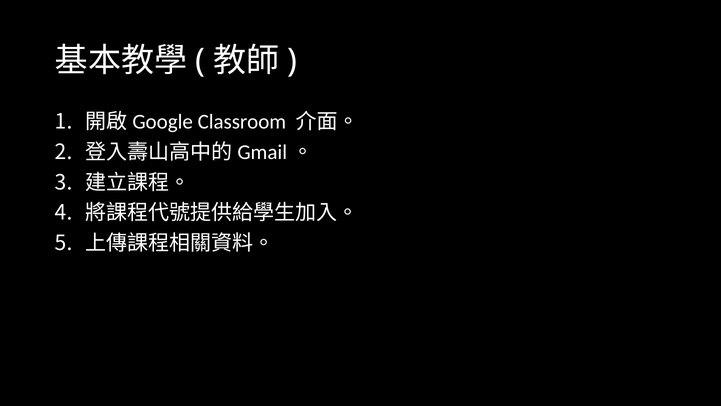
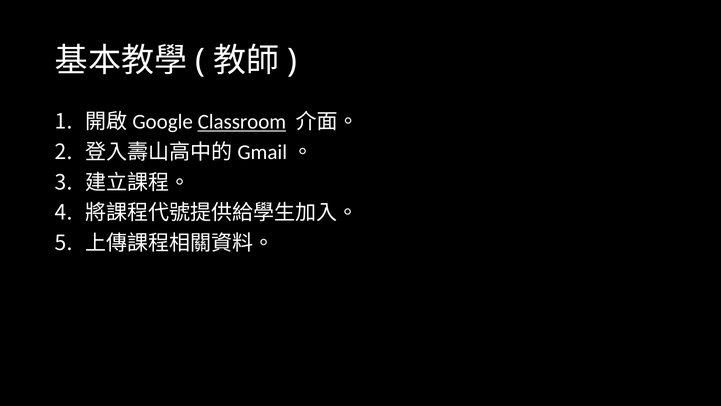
Classroom underline: none -> present
